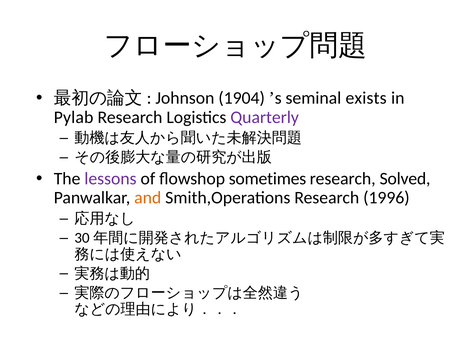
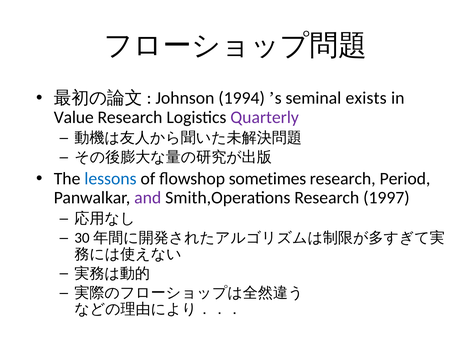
1904: 1904 -> 1994
Pylab: Pylab -> Value
lessons colour: purple -> blue
Solved: Solved -> Period
and colour: orange -> purple
1996: 1996 -> 1997
